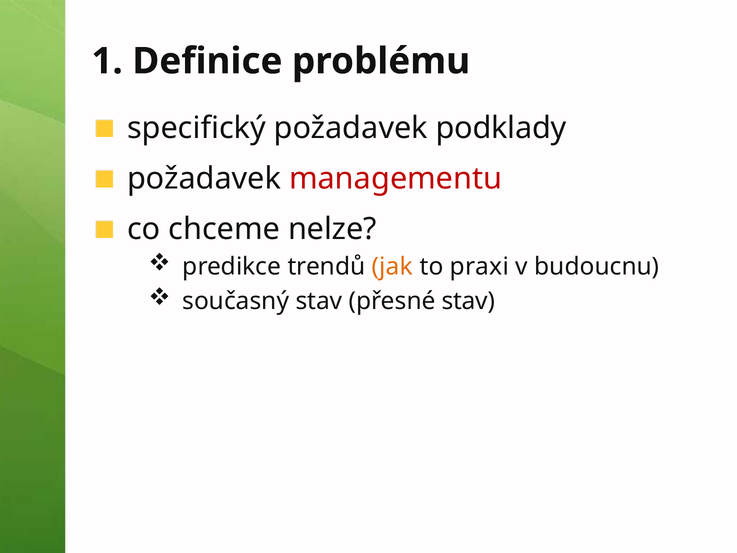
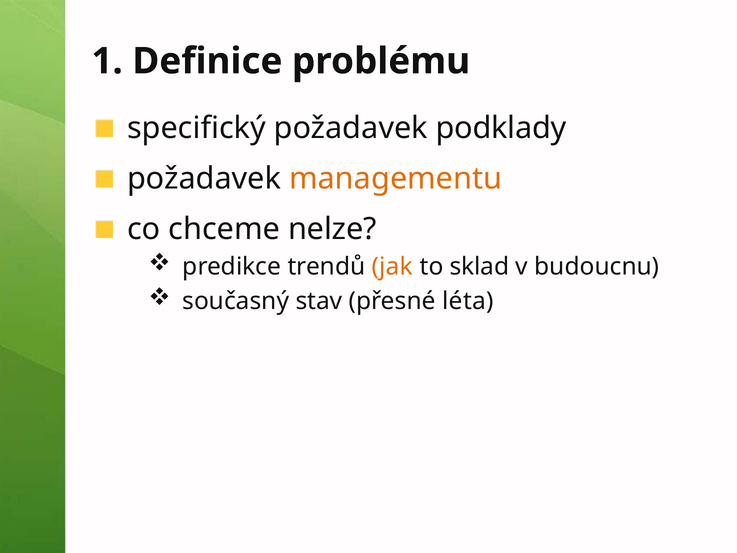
managementu colour: red -> orange
praxi: praxi -> sklad
přesné stav: stav -> léta
